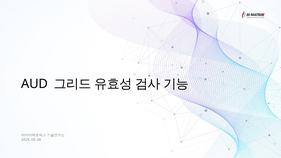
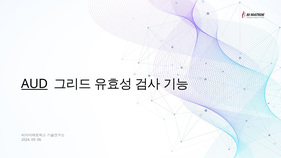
AUD underline: none -> present
